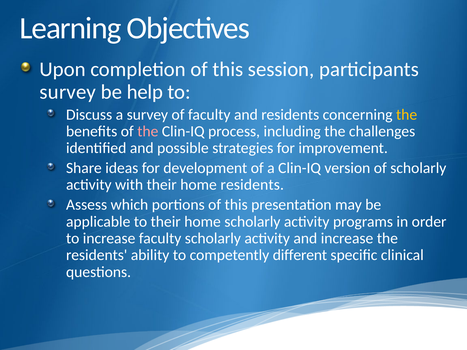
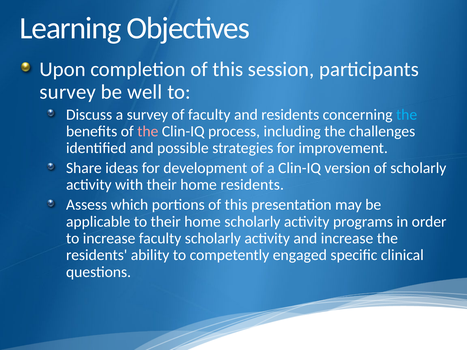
help: help -> well
the at (407, 115) colour: yellow -> light blue
different: different -> engaged
